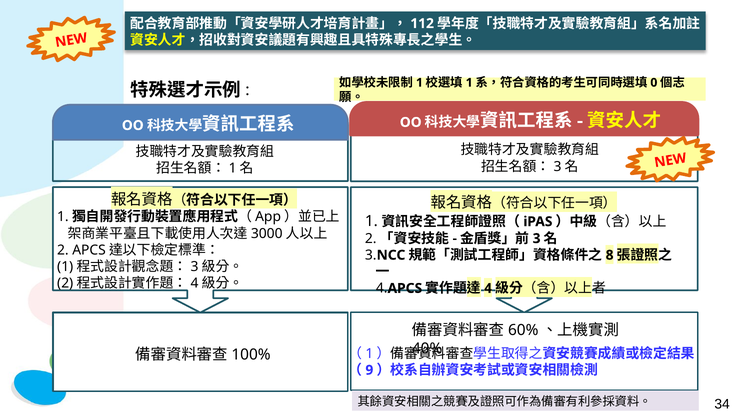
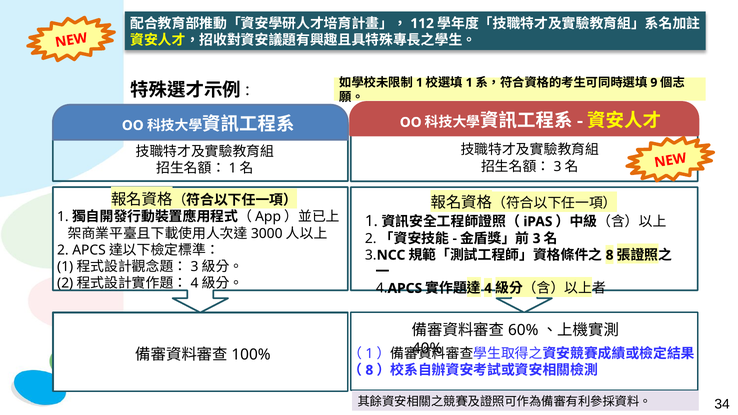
0: 0 -> 9
9 at (369, 370): 9 -> 8
